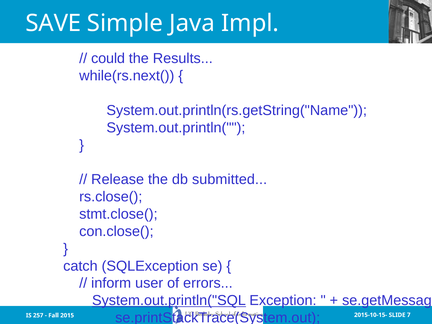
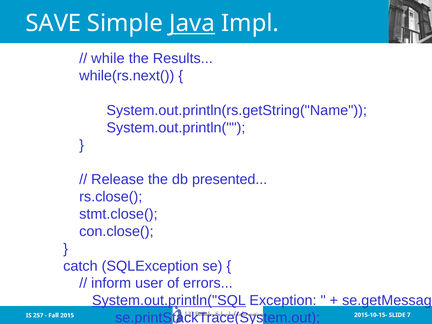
Java underline: none -> present
could: could -> while
submitted: submitted -> presented
